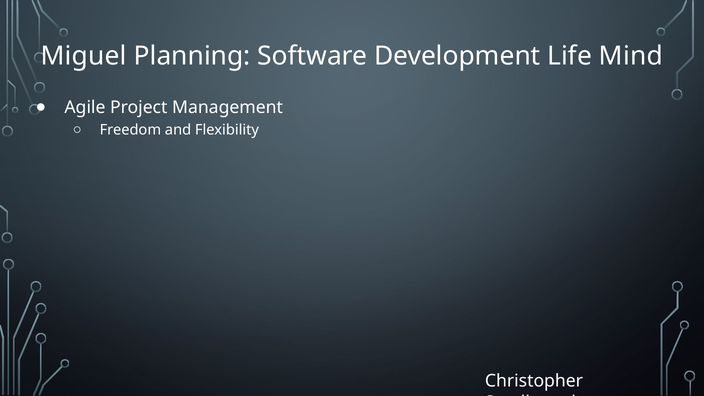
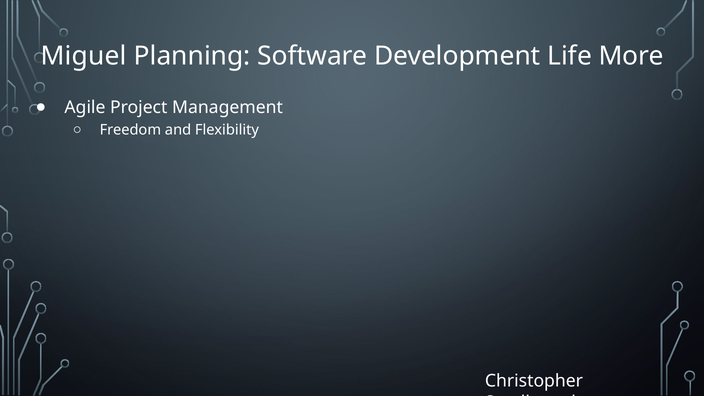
Mind: Mind -> More
